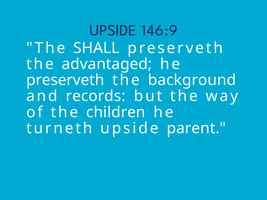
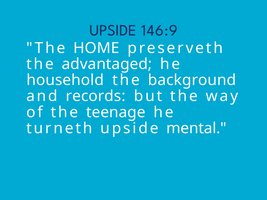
SHALL: SHALL -> HOME
preserveth at (65, 80): preserveth -> household
children: children -> teenage
parent: parent -> mental
